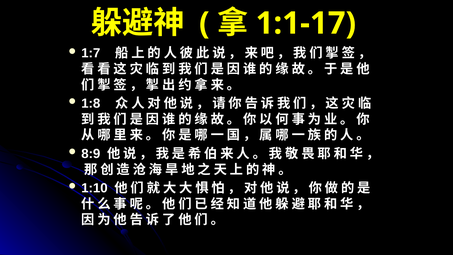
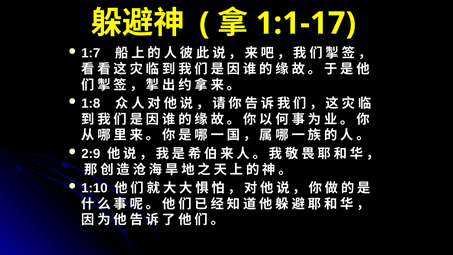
8:9: 8:9 -> 2:9
